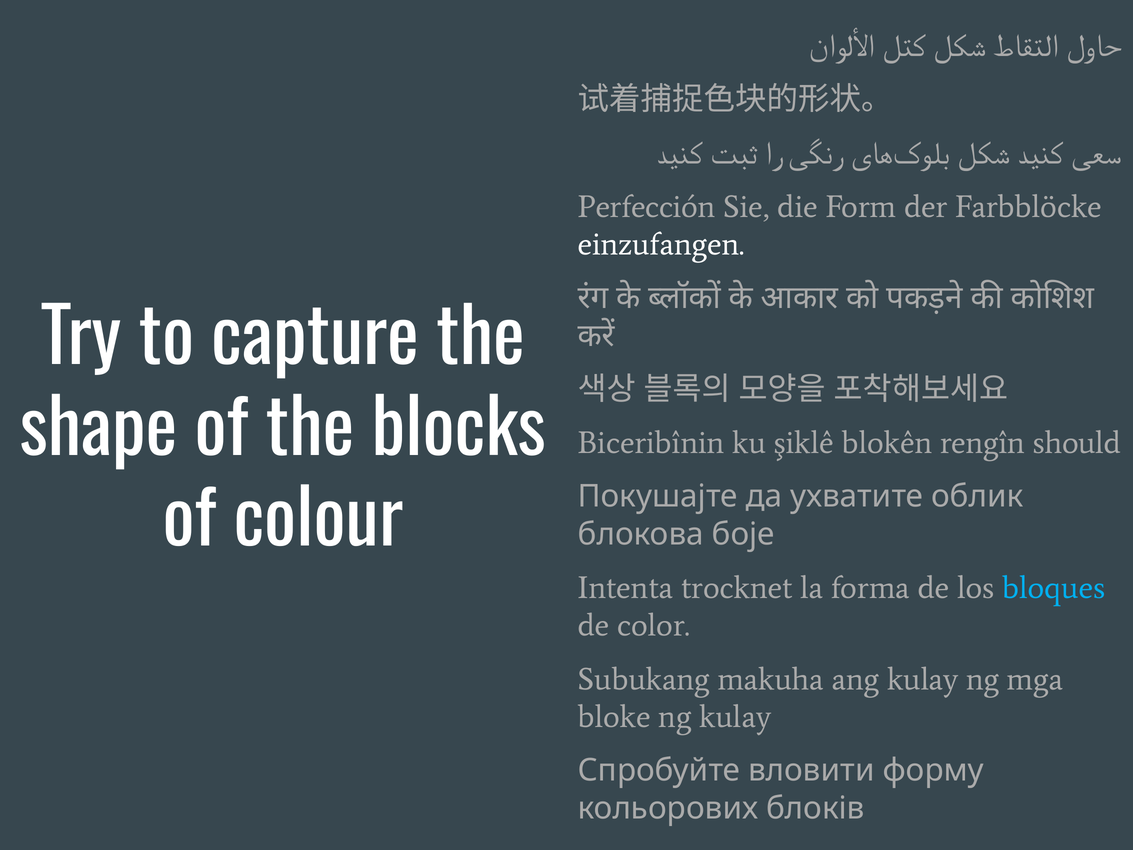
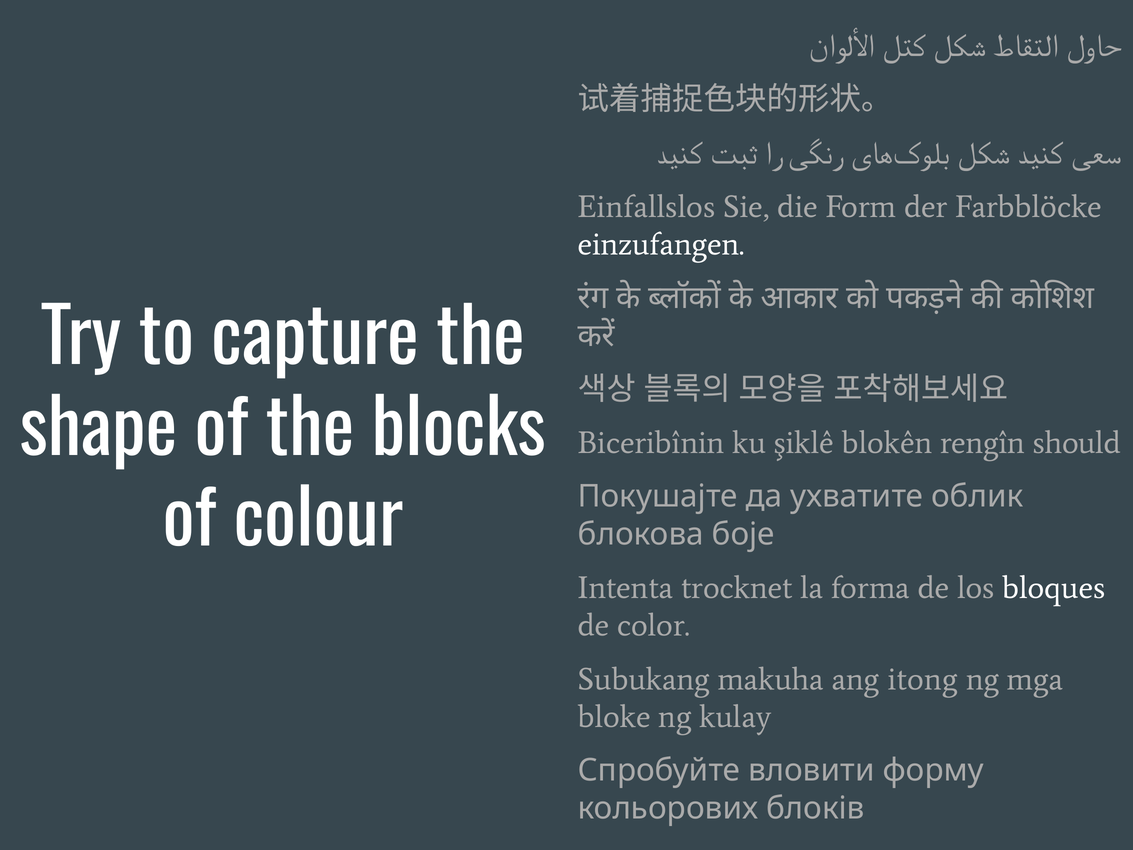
Perfección: Perfección -> Einfallslos
bloques colour: light blue -> white
ang kulay: kulay -> itong
